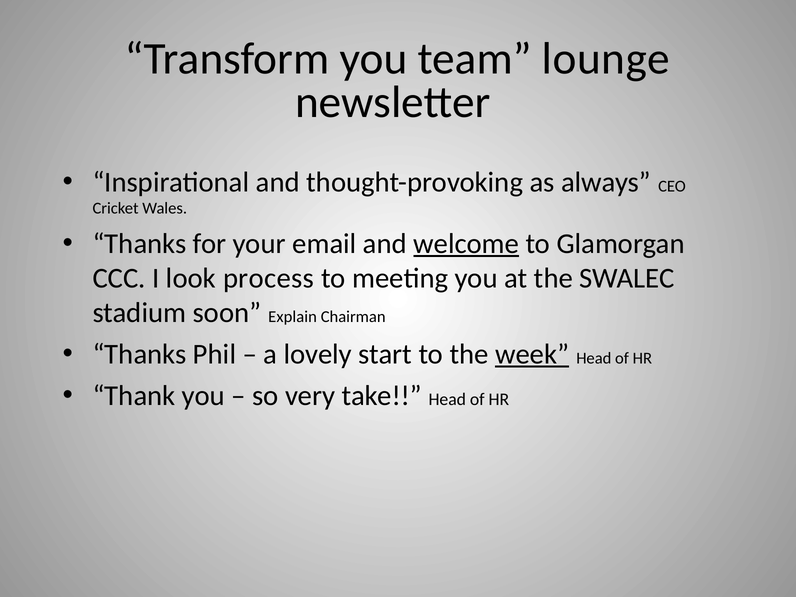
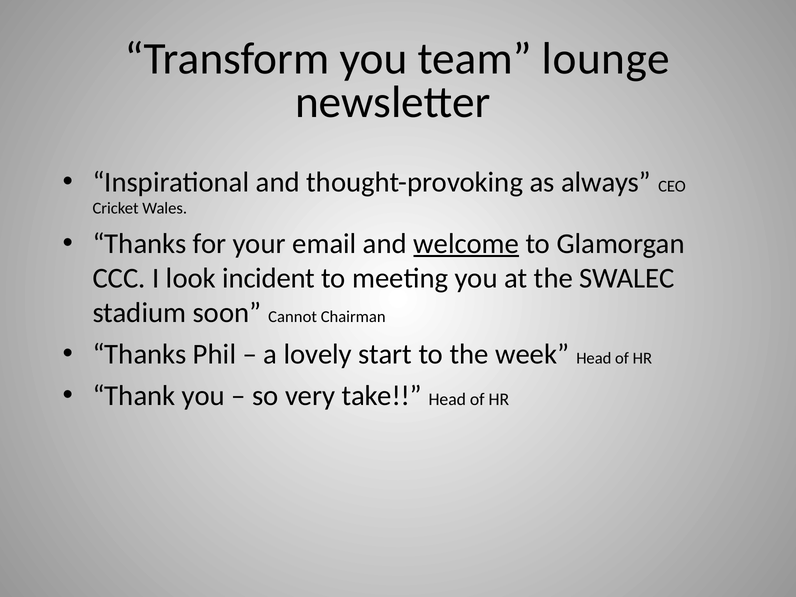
process: process -> incident
Explain: Explain -> Cannot
week underline: present -> none
